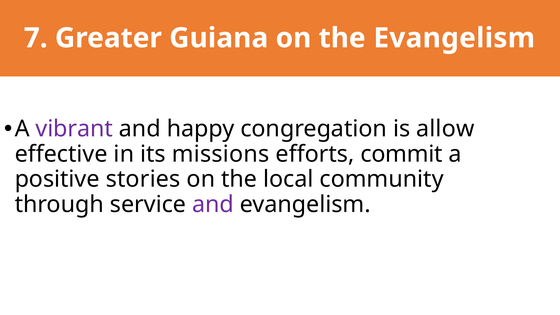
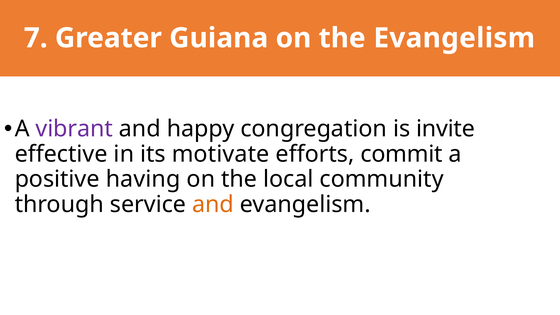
allow: allow -> invite
missions: missions -> motivate
stories: stories -> having
and at (213, 204) colour: purple -> orange
